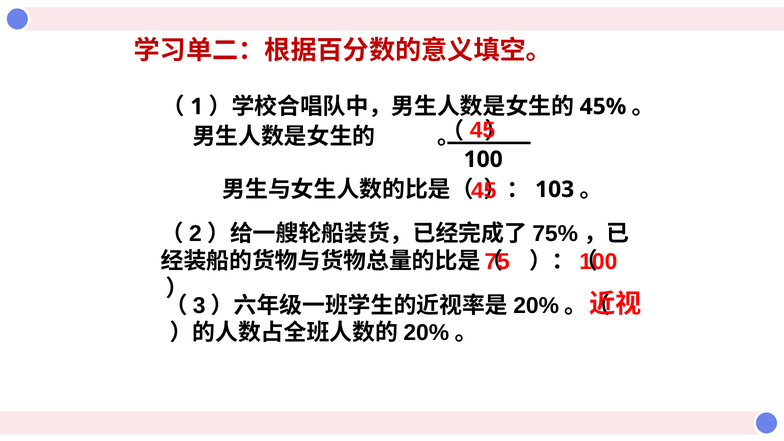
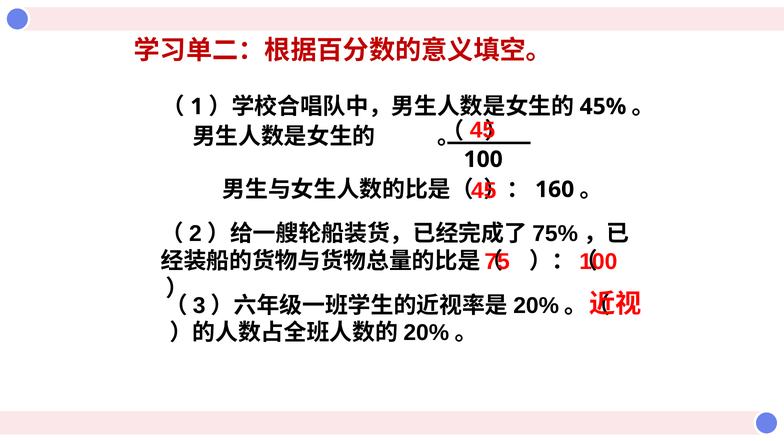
103: 103 -> 160
